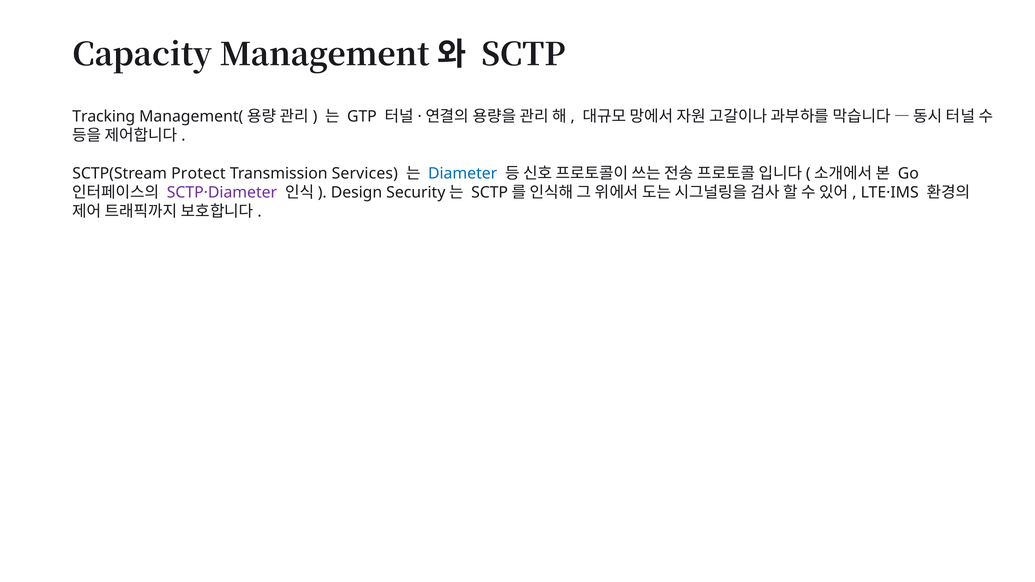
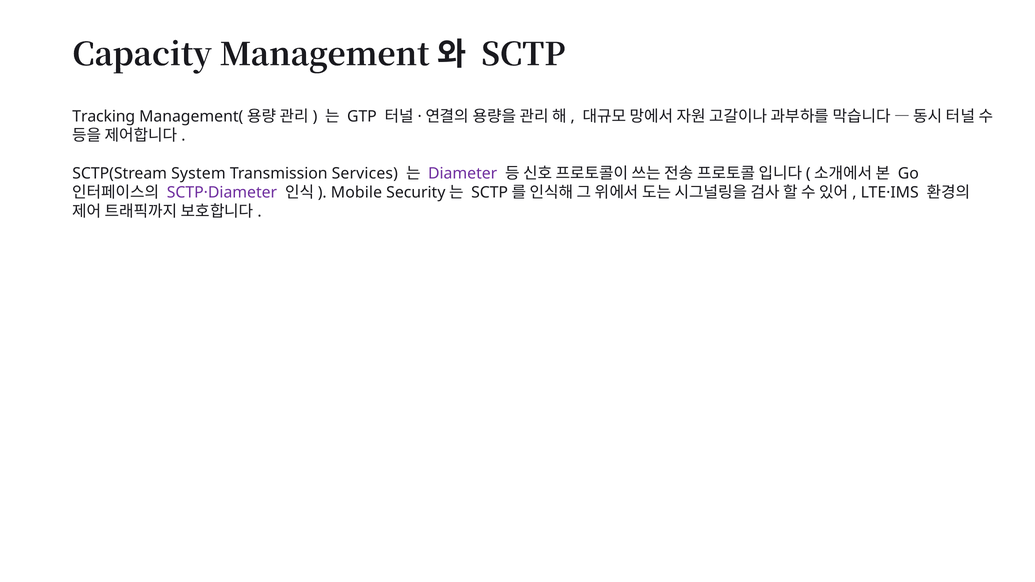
Protect: Protect -> System
Diameter colour: blue -> purple
Design: Design -> Mobile
